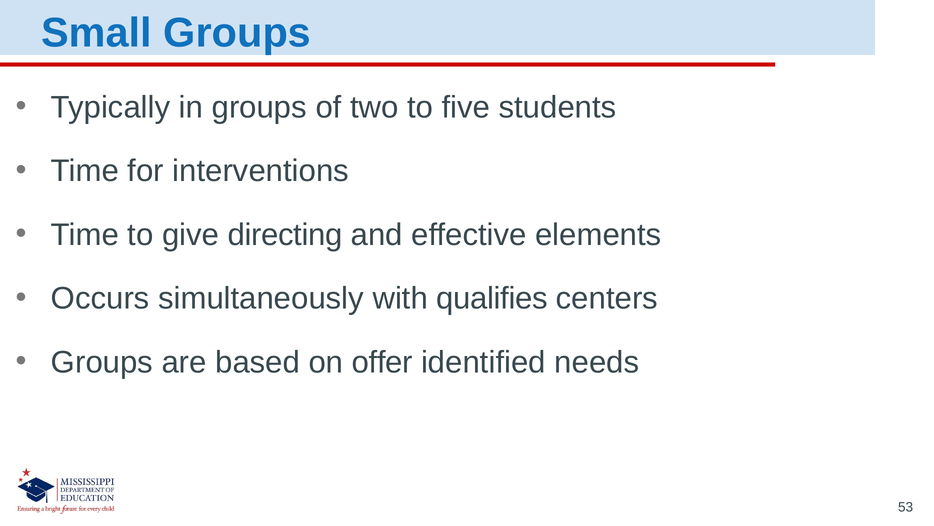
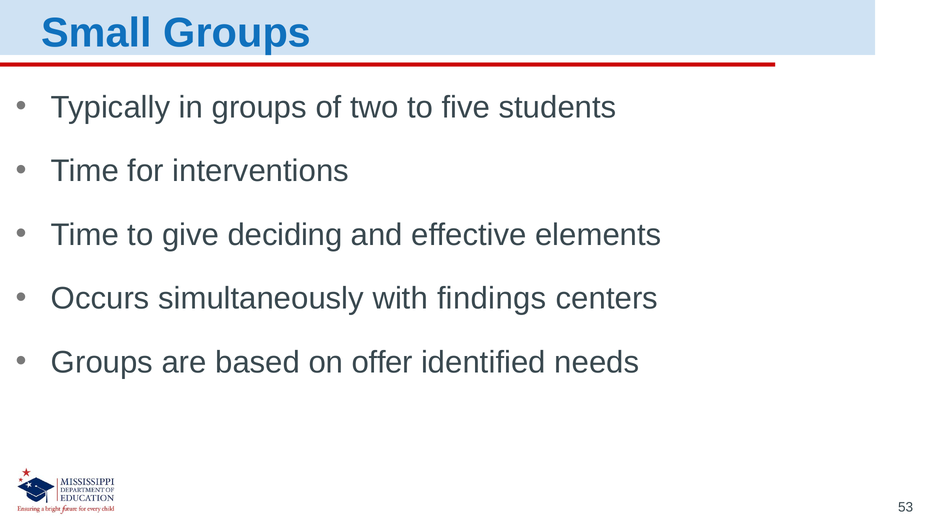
directing: directing -> deciding
qualifies: qualifies -> findings
